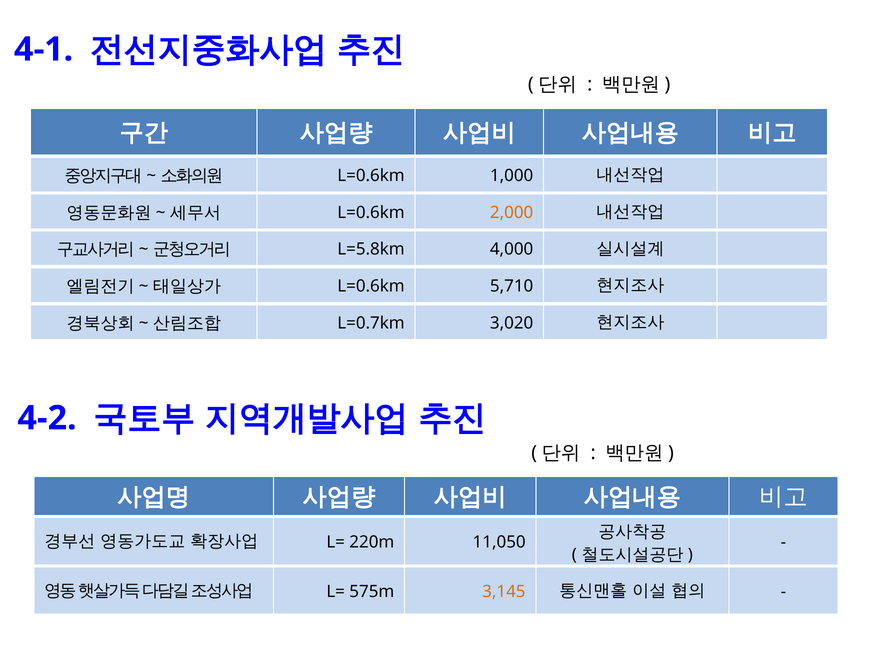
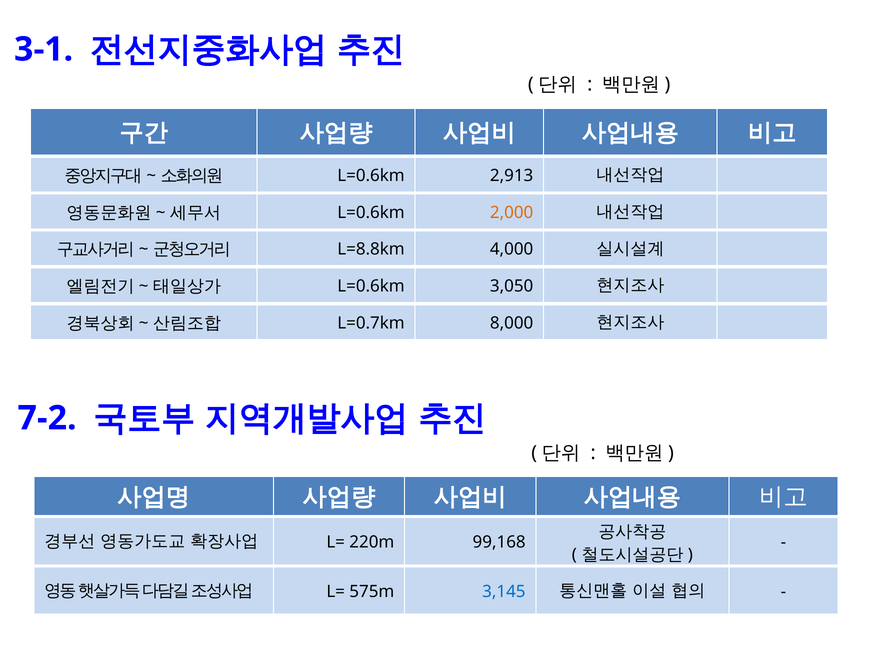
4-1: 4-1 -> 3-1
1,000: 1,000 -> 2,913
L=5.8km: L=5.8km -> L=8.8km
5,710: 5,710 -> 3,050
3,020: 3,020 -> 8,000
4-2: 4-2 -> 7-2
11,050: 11,050 -> 99,168
3,145 colour: orange -> blue
